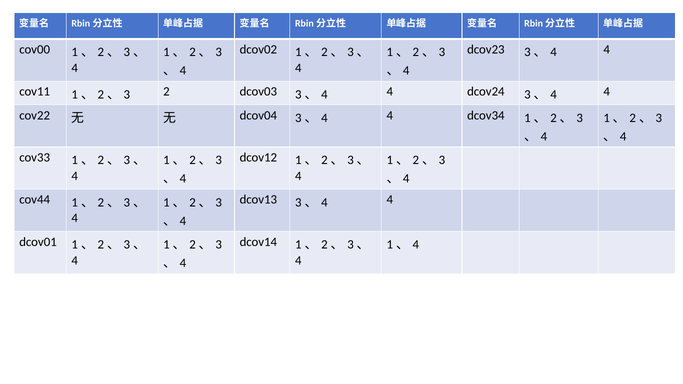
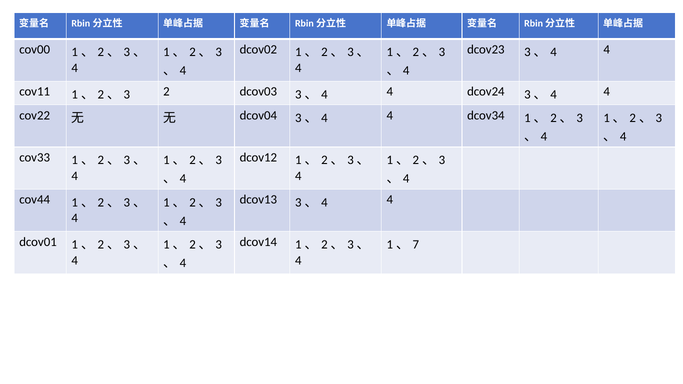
4 at (416, 245): 4 -> 7
